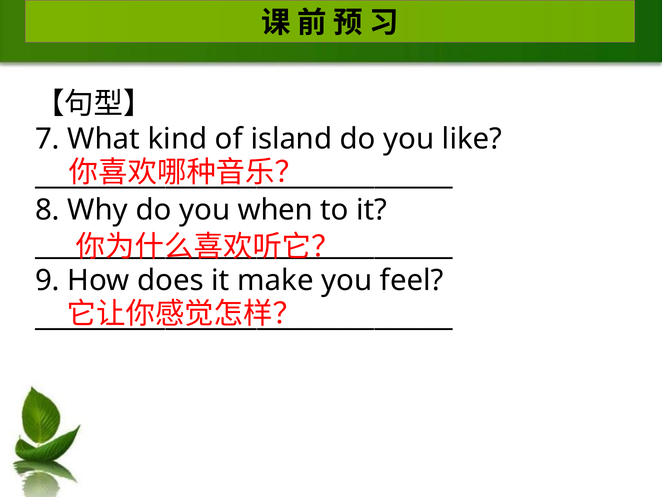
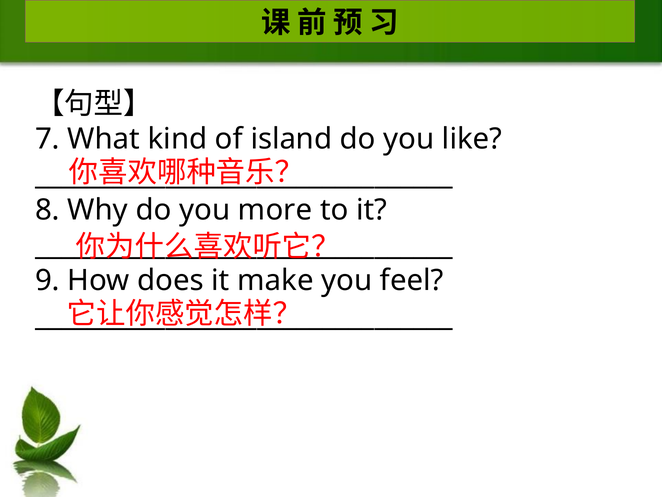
when: when -> more
